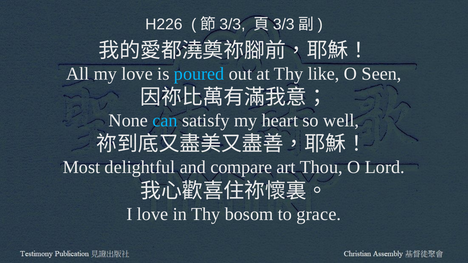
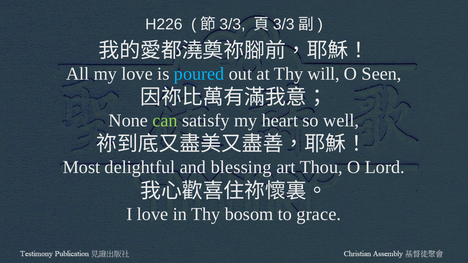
like: like -> will
can colour: light blue -> light green
compare: compare -> blessing
